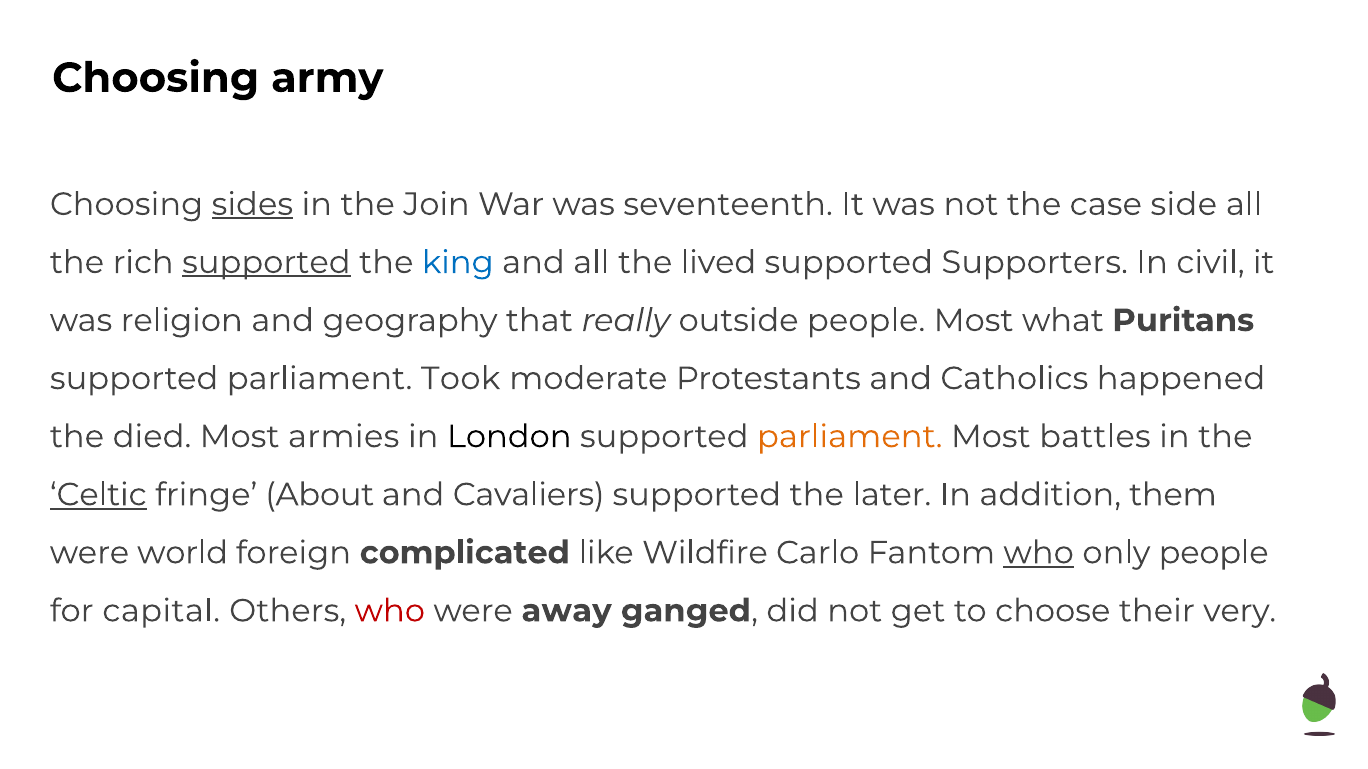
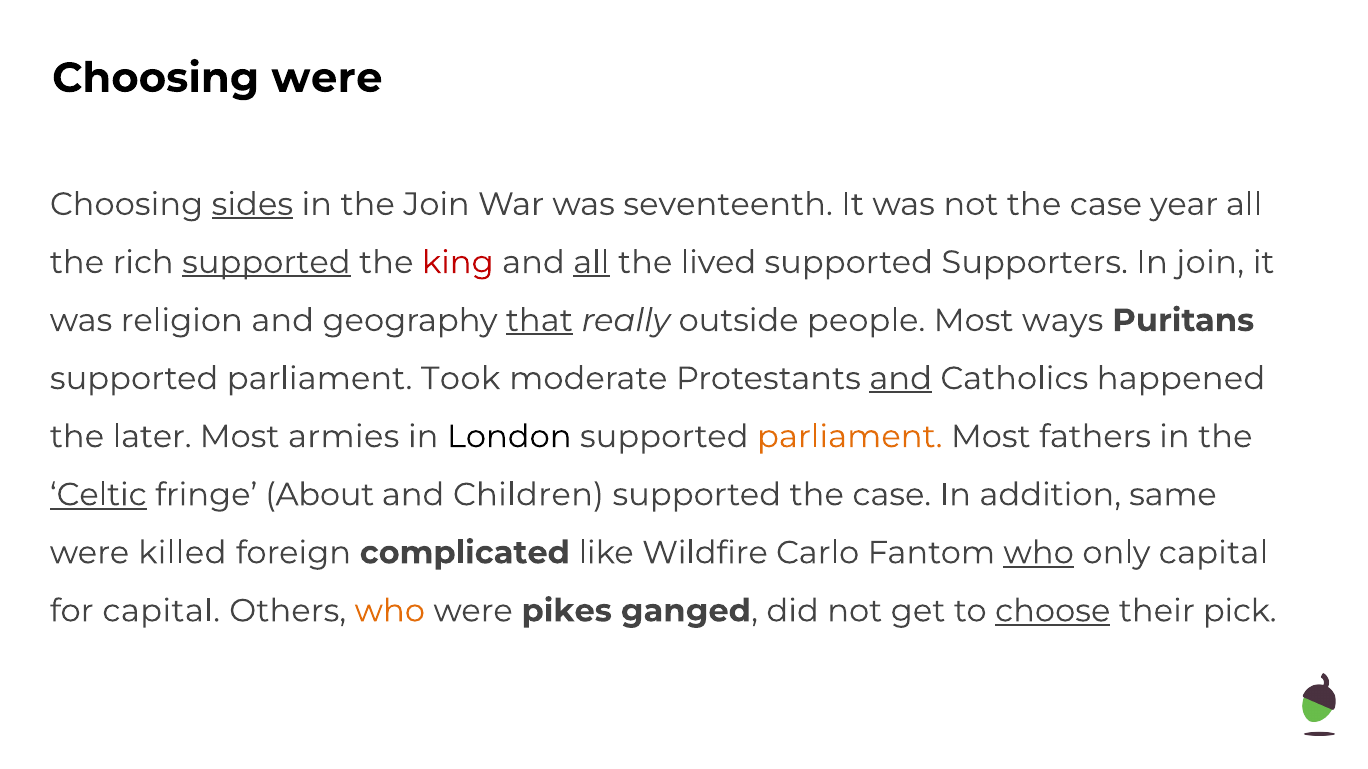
Choosing army: army -> were
side: side -> year
king colour: blue -> red
all at (591, 263) underline: none -> present
In civil: civil -> join
that underline: none -> present
what: what -> ways
and at (901, 379) underline: none -> present
died: died -> later
battles: battles -> fathers
Cavaliers: Cavaliers -> Children
supported the later: later -> case
them: them -> same
world: world -> killed
only people: people -> capital
who at (390, 611) colour: red -> orange
away: away -> pikes
choose underline: none -> present
very: very -> pick
